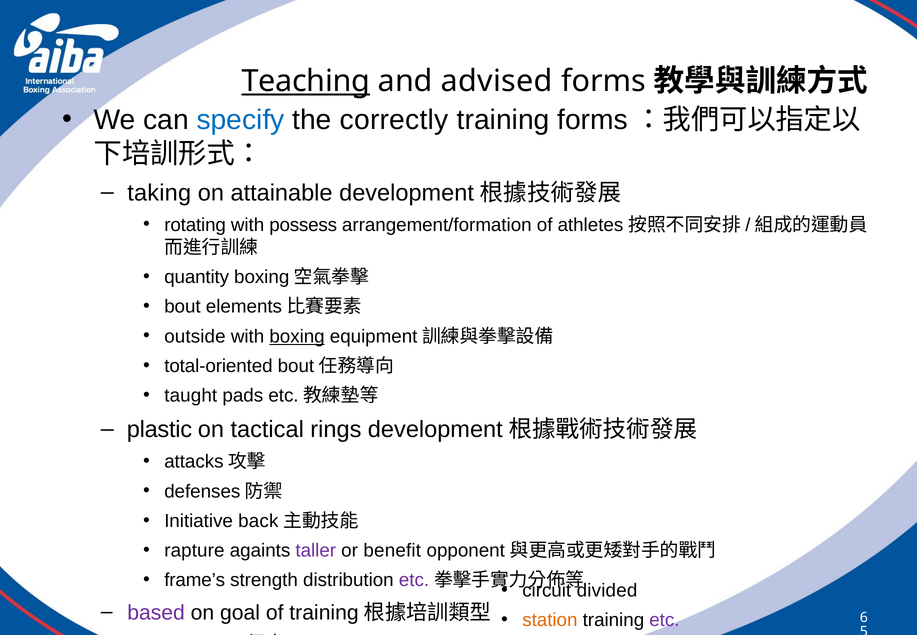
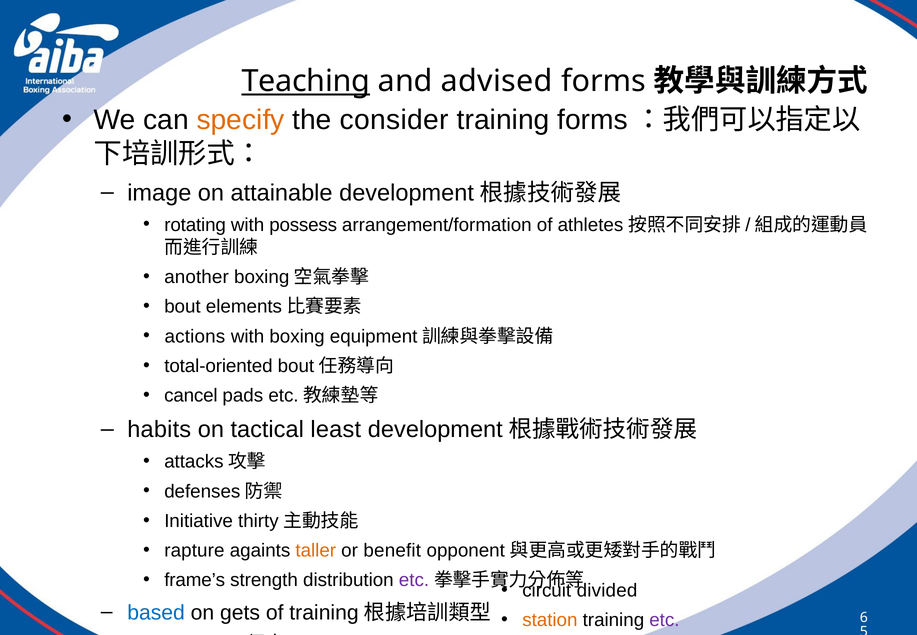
specify colour: blue -> orange
correctly: correctly -> consider
taking: taking -> image
quantity: quantity -> another
outside: outside -> actions
boxing underline: present -> none
taught: taught -> cancel
plastic: plastic -> habits
rings: rings -> least
back: back -> thirty
taller colour: purple -> orange
based colour: purple -> blue
goal: goal -> gets
